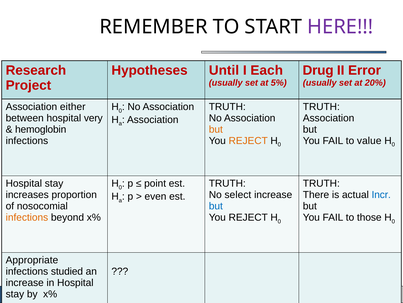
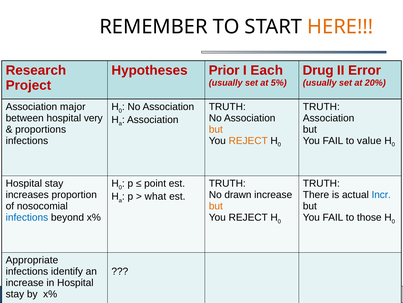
HERE colour: purple -> orange
Until: Until -> Prior
either: either -> major
hemoglobin: hemoglobin -> proportions
select: select -> drawn
even: even -> what
but at (216, 206) colour: blue -> orange
infections at (27, 217) colour: orange -> blue
studied: studied -> identify
